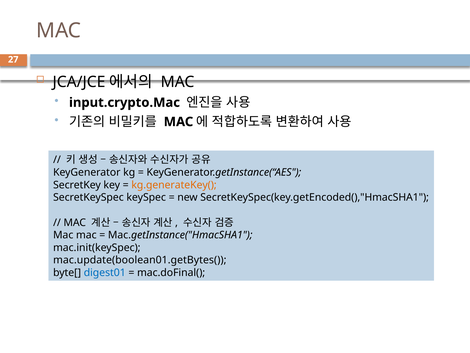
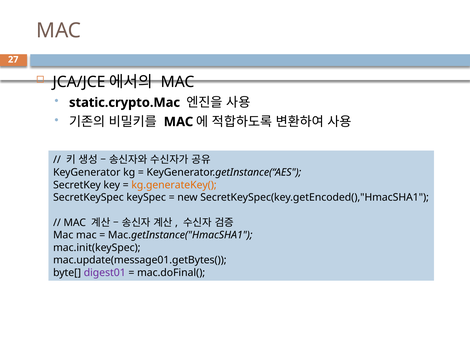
input.crypto.Mac: input.crypto.Mac -> static.crypto.Mac
mac.update(boolean01.getBytes(: mac.update(boolean01.getBytes( -> mac.update(message01.getBytes(
digest01 colour: blue -> purple
